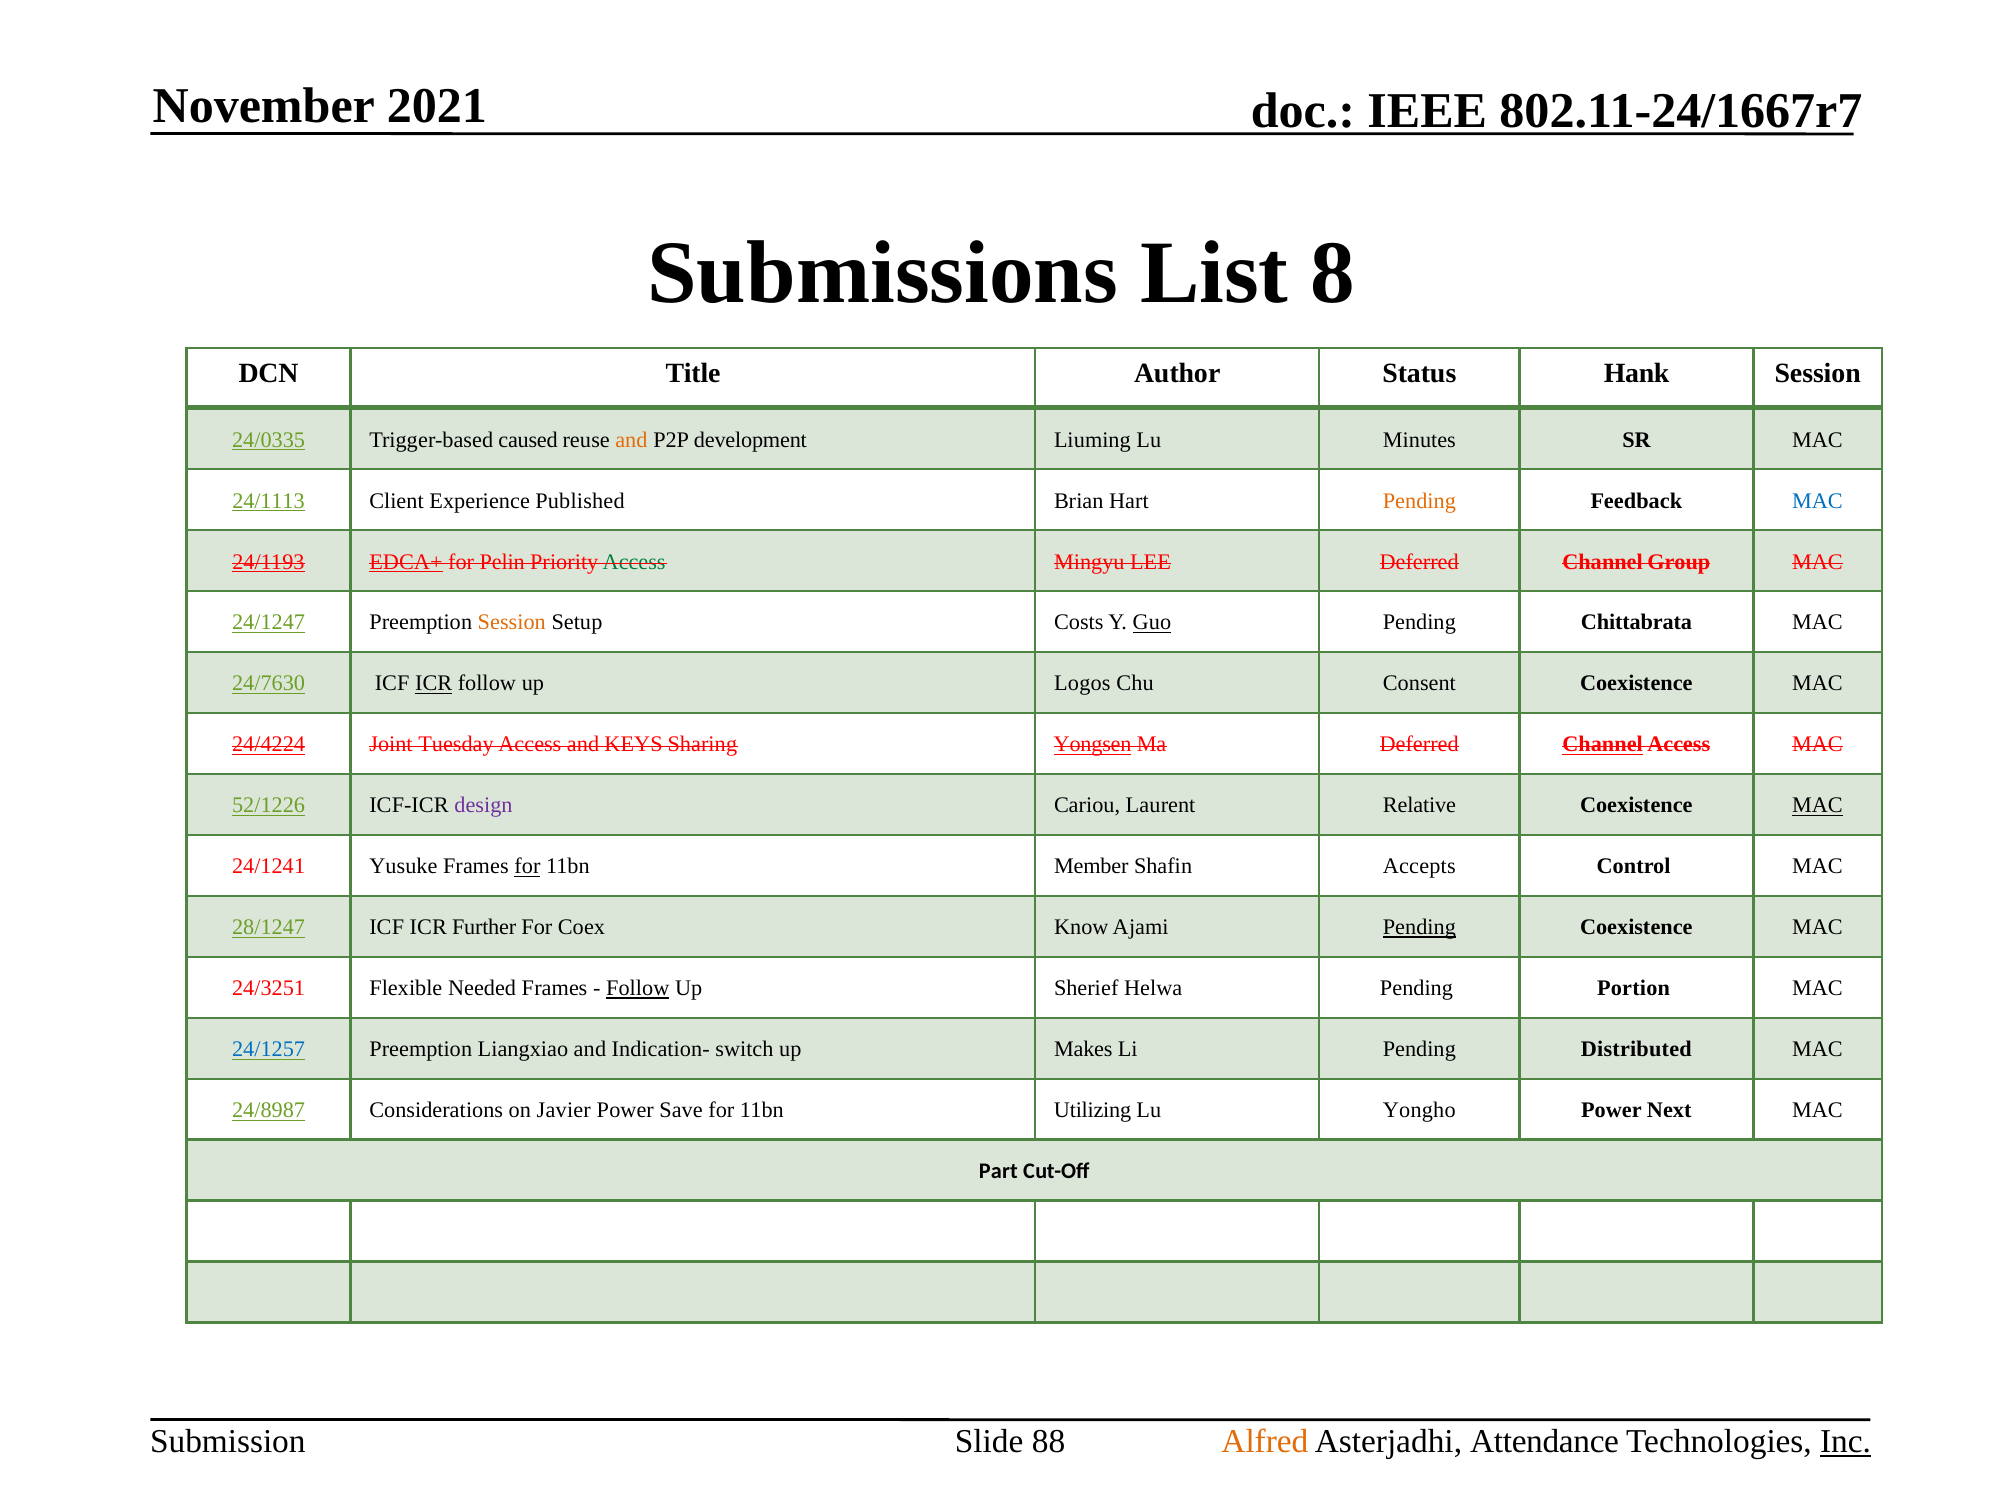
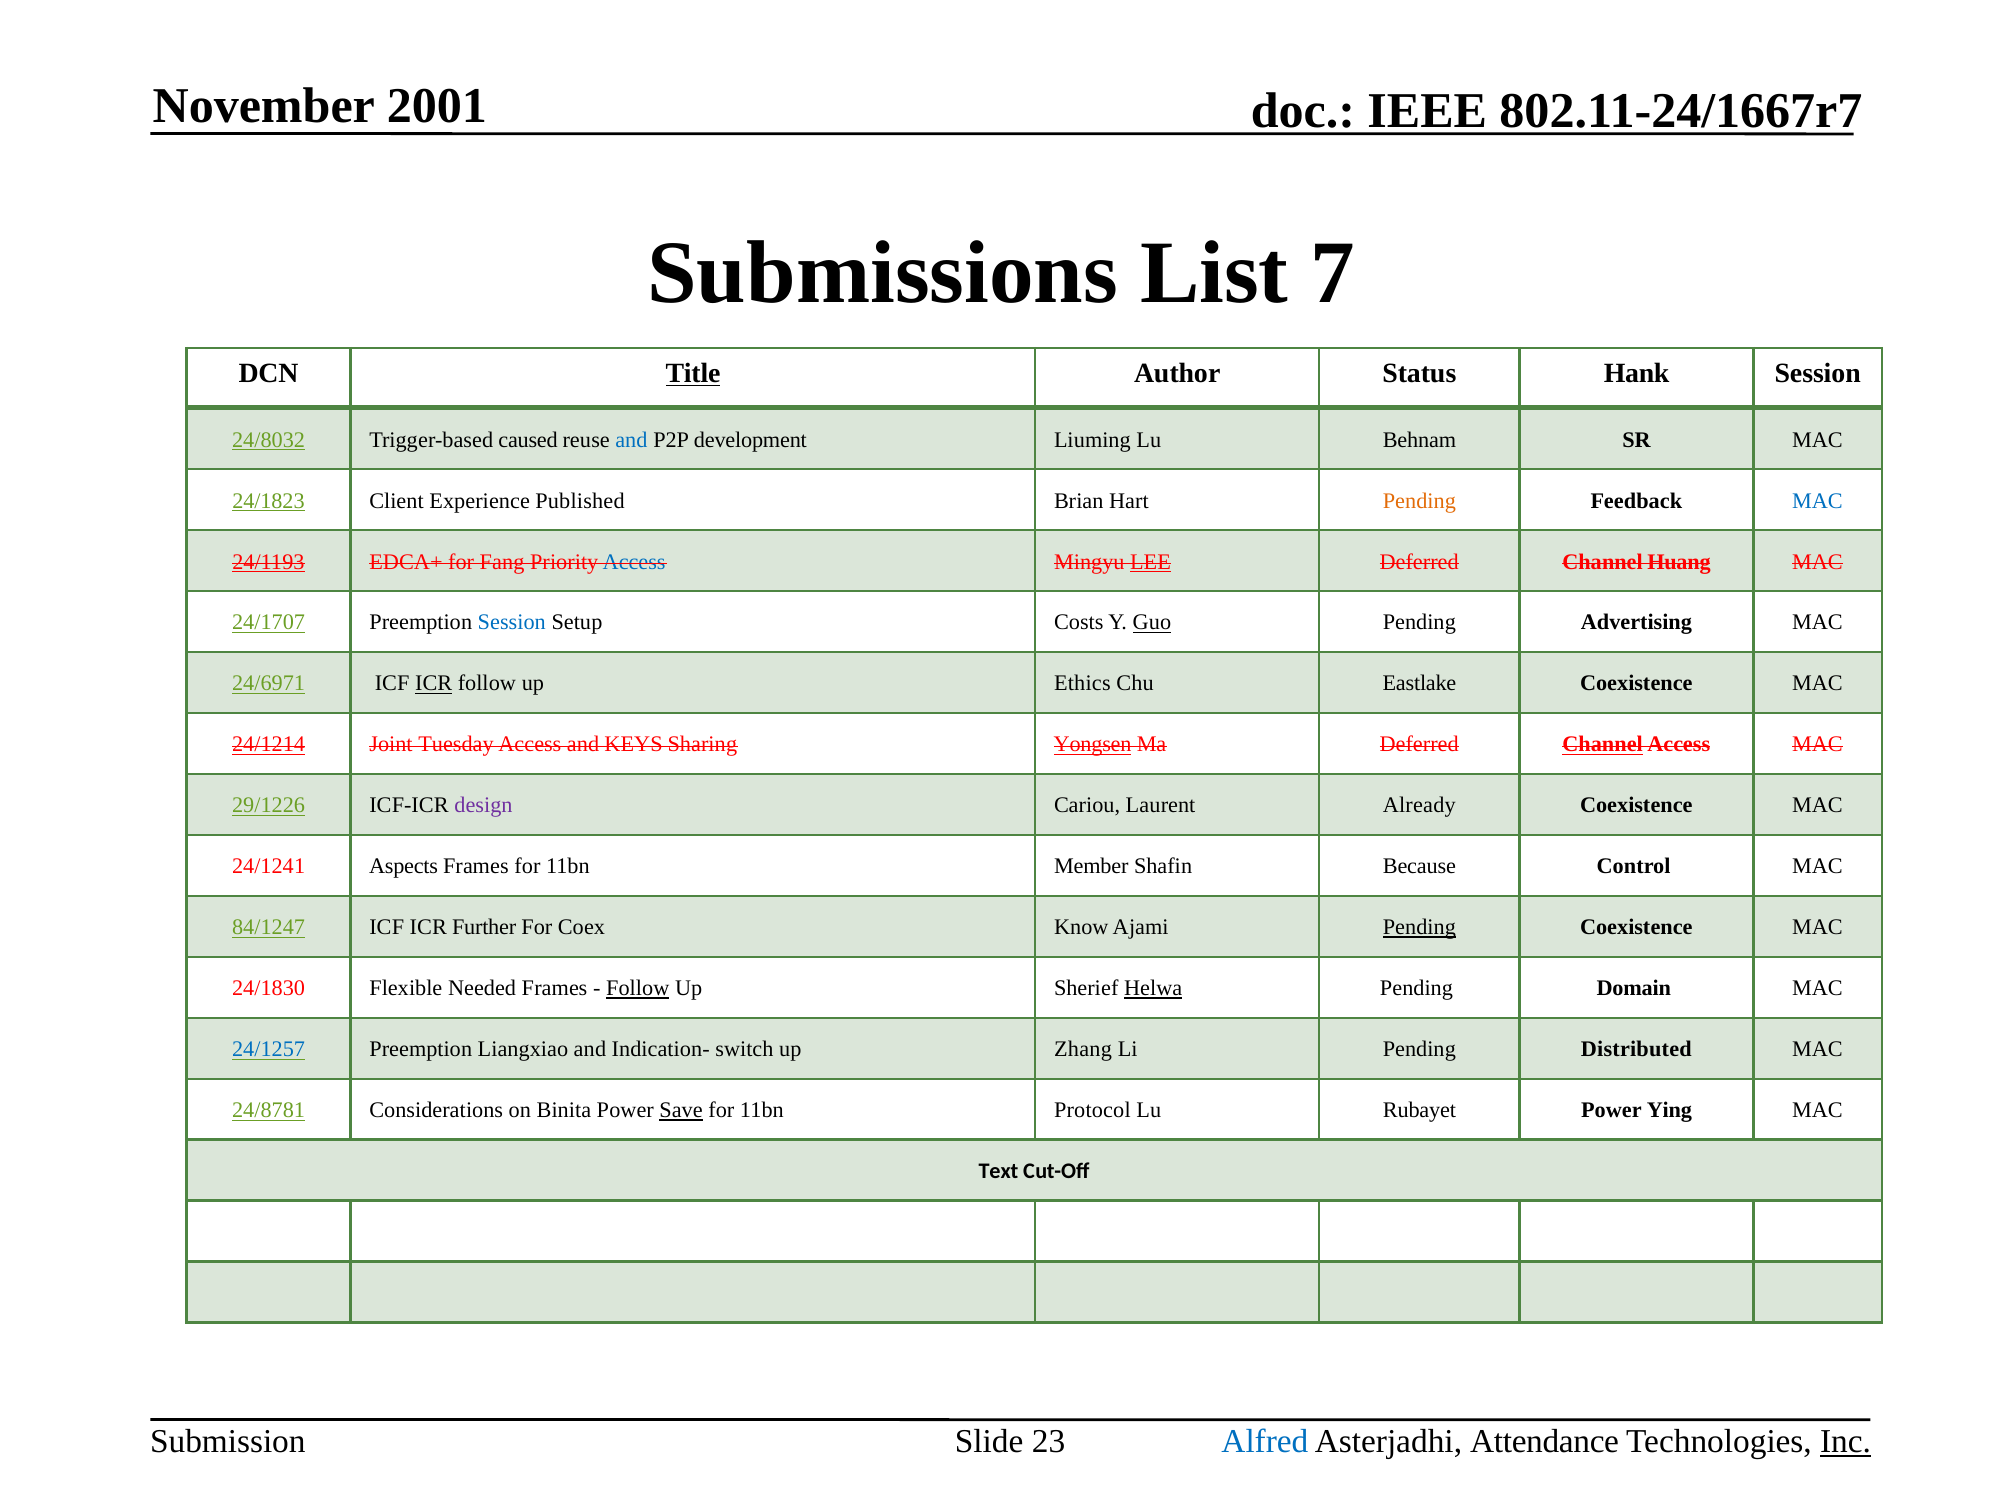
2021: 2021 -> 2001
8: 8 -> 7
Title underline: none -> present
24/0335: 24/0335 -> 24/8032
and at (631, 440) colour: orange -> blue
Minutes: Minutes -> Behnam
24/1113: 24/1113 -> 24/1823
EDCA+ underline: present -> none
Pelin: Pelin -> Fang
Access at (634, 562) colour: green -> blue
LEE underline: none -> present
Group: Group -> Huang
24/1247: 24/1247 -> 24/1707
Session at (512, 623) colour: orange -> blue
Chittabrata: Chittabrata -> Advertising
24/7630: 24/7630 -> 24/6971
Logos: Logos -> Ethics
Consent: Consent -> Eastlake
24/4224: 24/4224 -> 24/1214
52/1226: 52/1226 -> 29/1226
Relative: Relative -> Already
MAC at (1818, 806) underline: present -> none
Yusuke: Yusuke -> Aspects
for at (527, 867) underline: present -> none
Accepts: Accepts -> Because
28/1247: 28/1247 -> 84/1247
24/3251: 24/3251 -> 24/1830
Helwa underline: none -> present
Portion: Portion -> Domain
Makes: Makes -> Zhang
24/8987: 24/8987 -> 24/8781
Javier: Javier -> Binita
Save underline: none -> present
Utilizing: Utilizing -> Protocol
Yongho: Yongho -> Rubayet
Next: Next -> Ying
Part: Part -> Text
88: 88 -> 23
Alfred colour: orange -> blue
